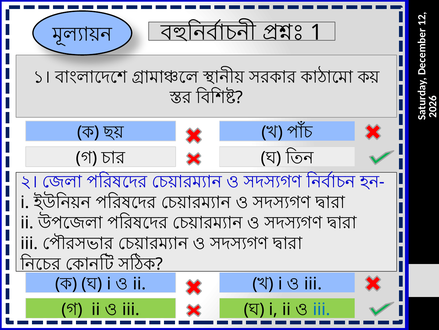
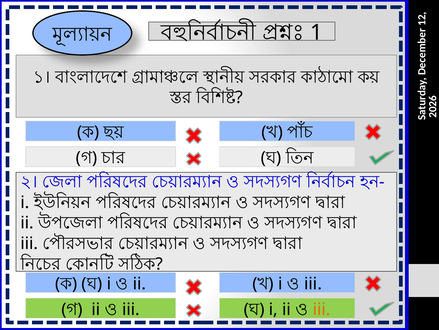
iii at (322, 309) colour: blue -> orange
